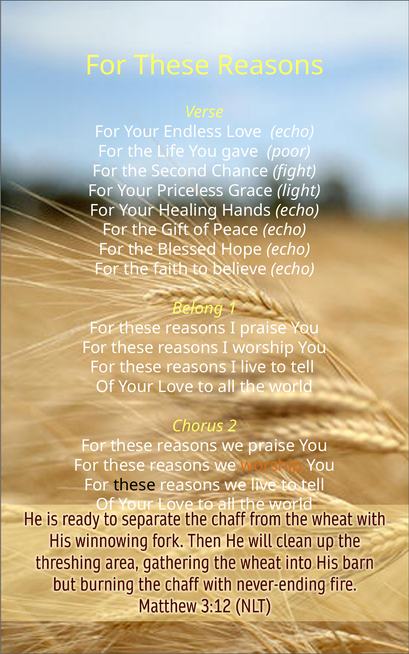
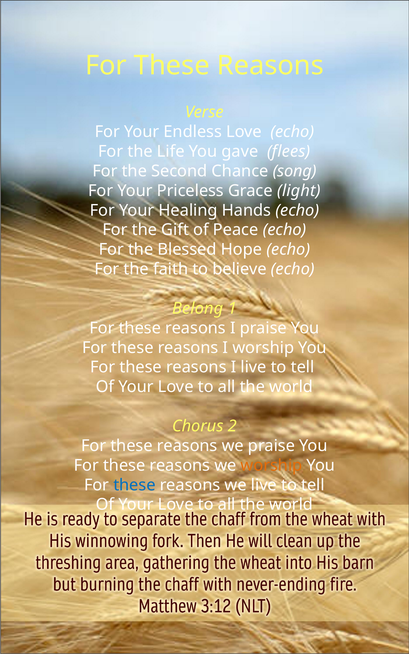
poor: poor -> flees
fight: fight -> song
these at (134, 485) colour: black -> blue
